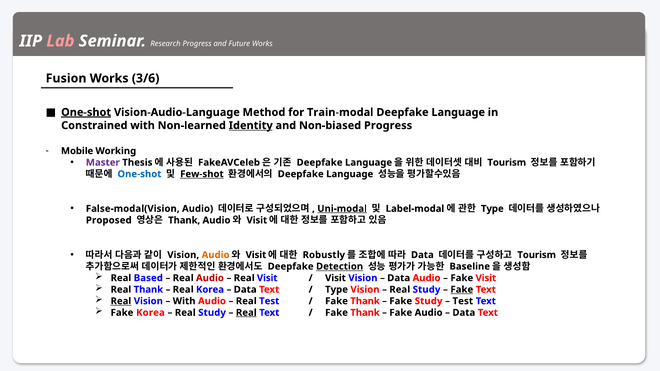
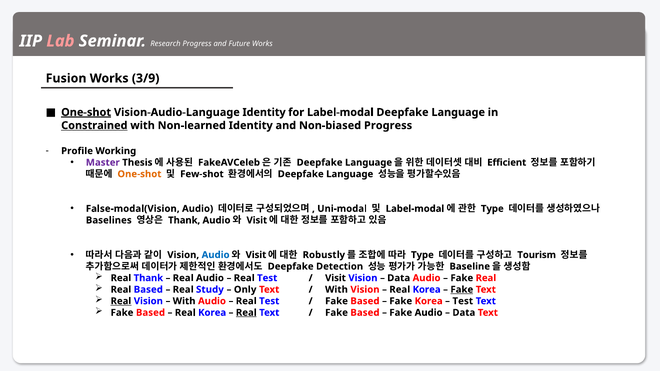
3/6: 3/6 -> 3/9
Vision-Audio-Language Method: Method -> Identity
for Train-modal: Train-modal -> Label-modal
Constrained underline: none -> present
Identity at (251, 126) underline: present -> none
Mobile: Mobile -> Profile
Tourism at (507, 163): Tourism -> Efficient
One-shot at (139, 174) colour: blue -> orange
Few-shot underline: present -> none
Uni-modal underline: present -> none
Proposed: Proposed -> Baselines
Audio at (216, 255) colour: orange -> blue
Data at (422, 255): Data -> Type
Detection underline: present -> none
Real Based: Based -> Thank
Audio at (210, 278) colour: red -> black
Visit at (267, 278): Visit -> Test
Fake Visit: Visit -> Real
Real Thank: Thank -> Based
Real Korea: Korea -> Study
Data at (245, 290): Data -> Only
Type at (337, 290): Type -> With
Study at (427, 290): Study -> Korea
Thank at (365, 301): Thank -> Based
Fake Study: Study -> Korea
Korea at (150, 313): Korea -> Based
Study at (212, 313): Study -> Korea
Thank at (365, 313): Thank -> Based
